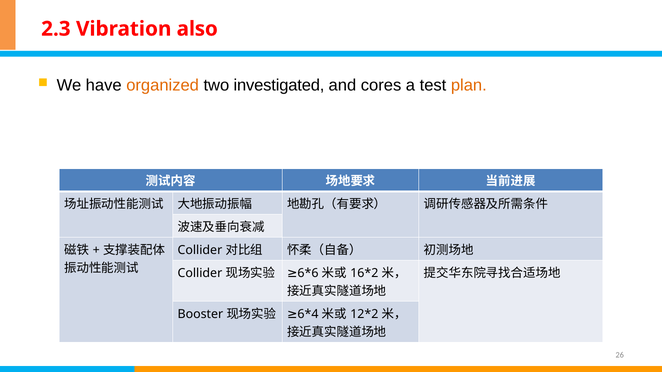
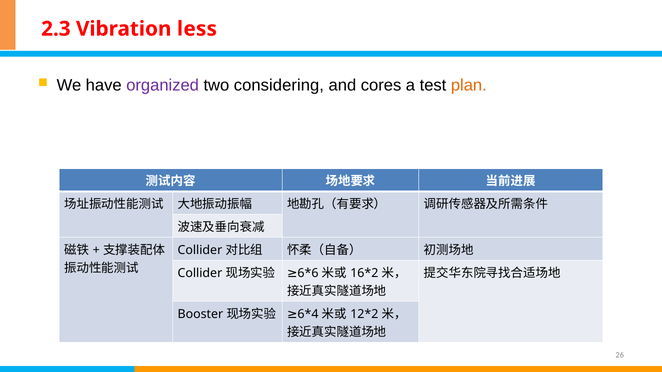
also: also -> less
organized colour: orange -> purple
investigated: investigated -> considering
